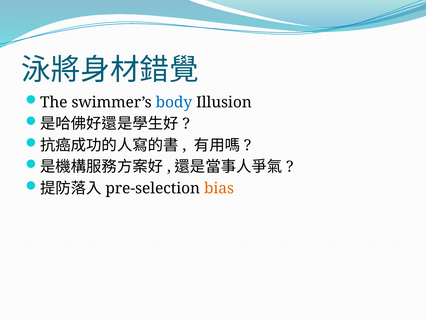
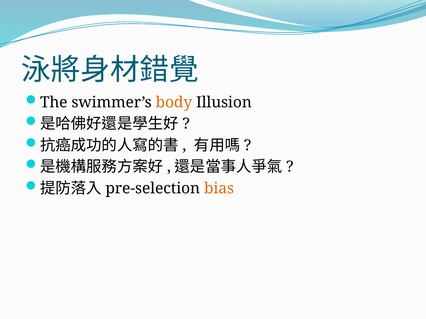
body colour: blue -> orange
